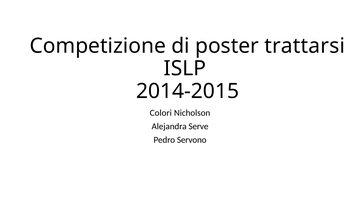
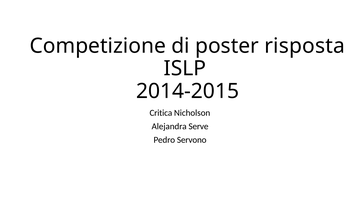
trattarsi: trattarsi -> risposta
Colori: Colori -> Critica
